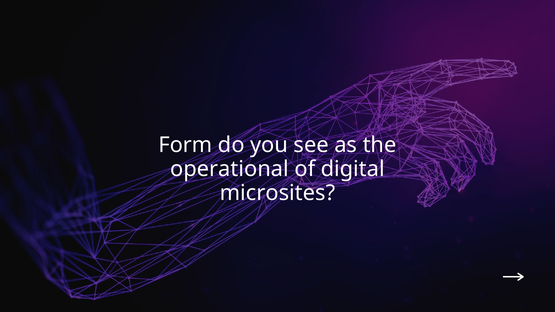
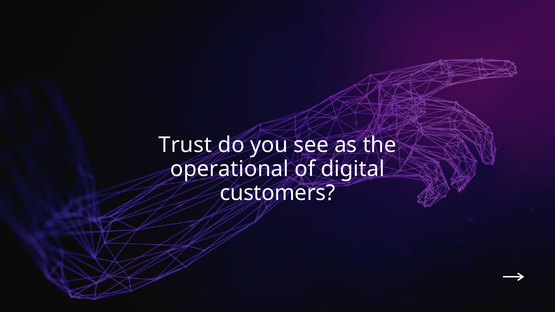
Form: Form -> Trust
microsites: microsites -> customers
